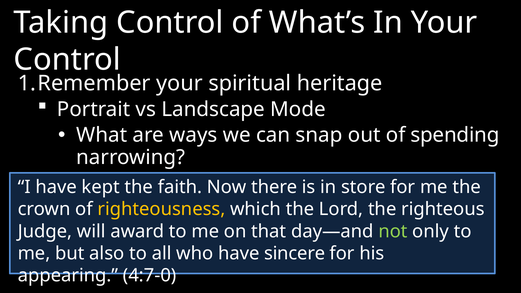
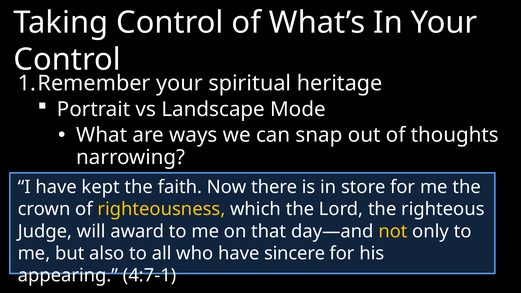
spending: spending -> thoughts
not colour: light green -> yellow
4:7-0: 4:7-0 -> 4:7-1
